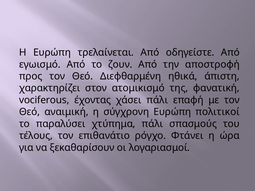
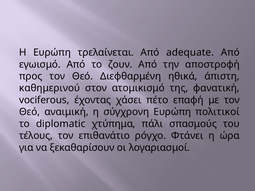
οδηγείστε: οδηγείστε -> adequate
χαρακτηρίζει: χαρακτηρίζει -> καθημερινού
χάσει πάλι: πάλι -> πέτο
παραλύσει: παραλύσει -> diplomatic
